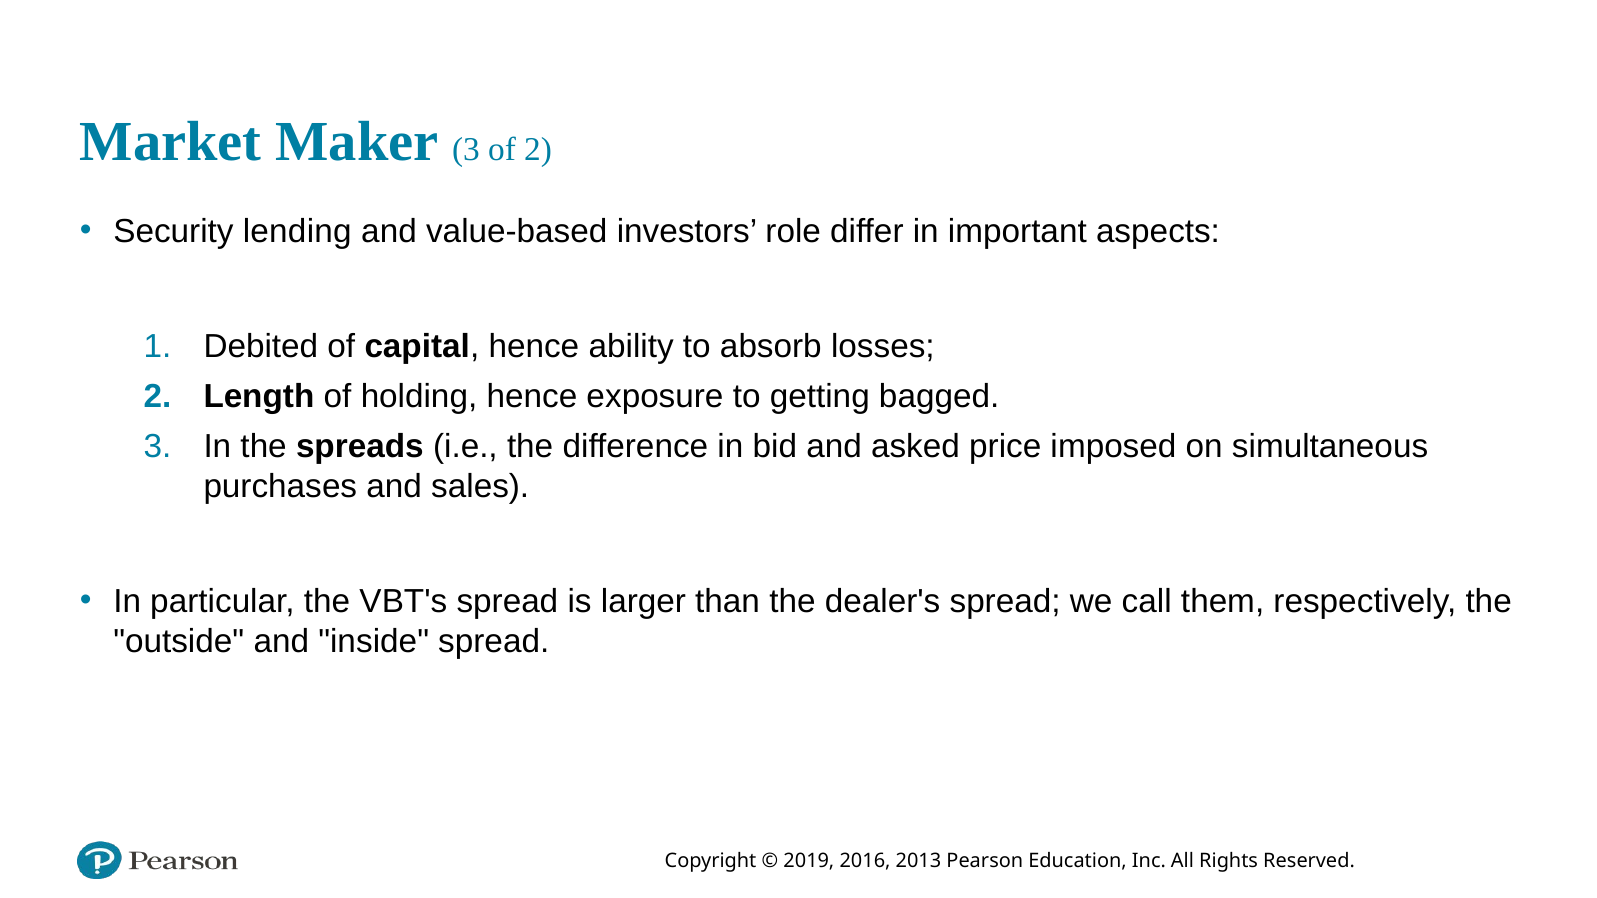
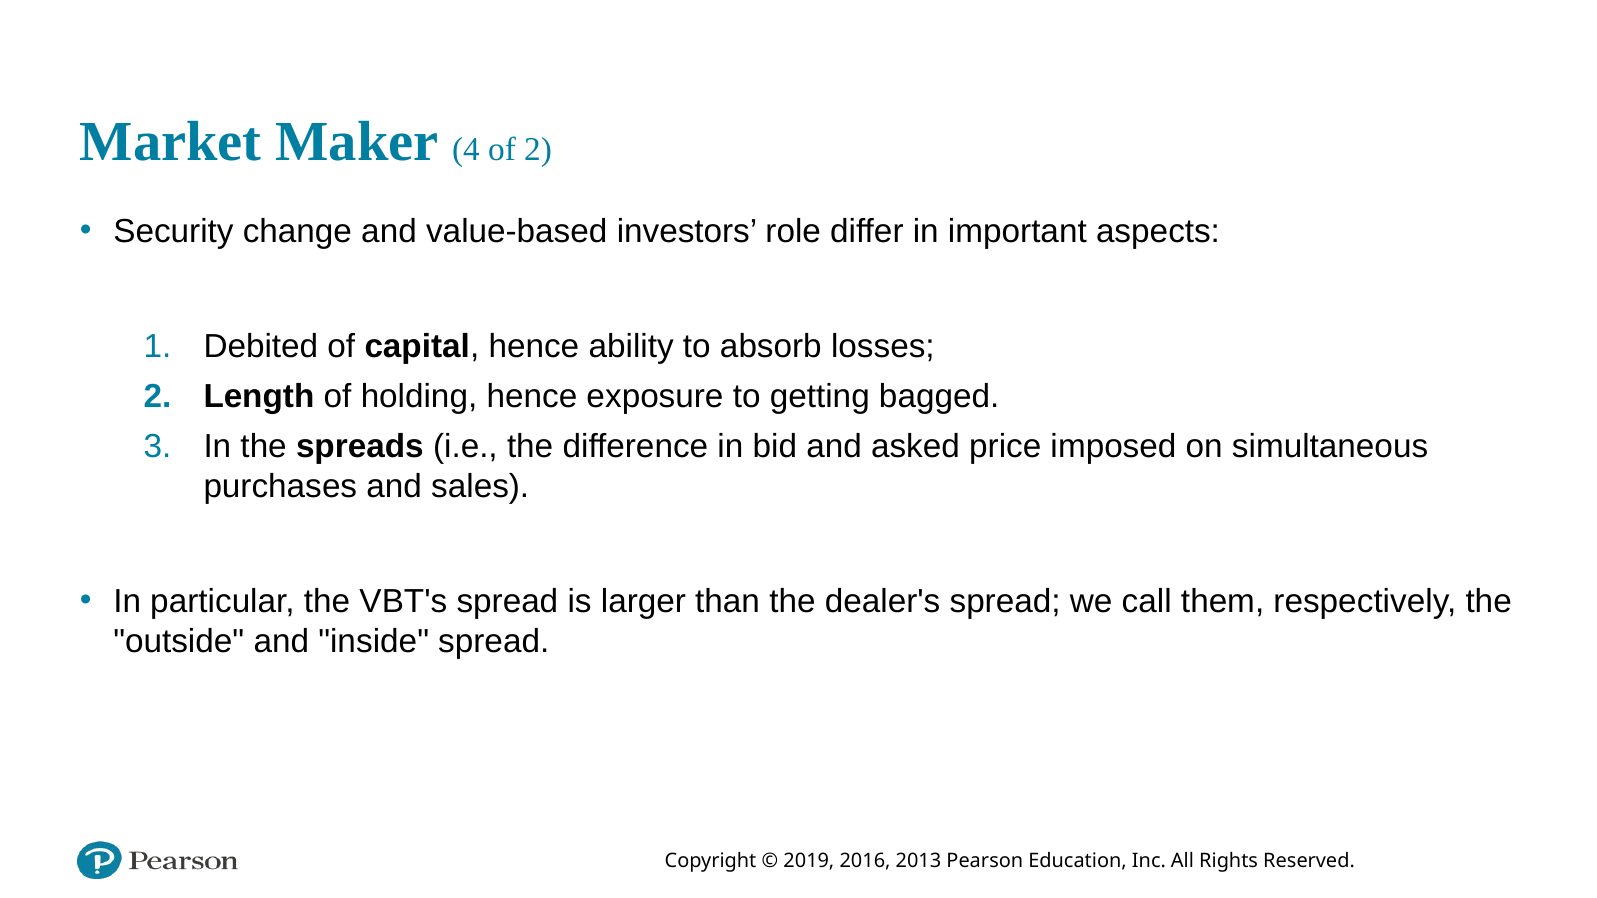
Maker 3: 3 -> 4
lending: lending -> change
